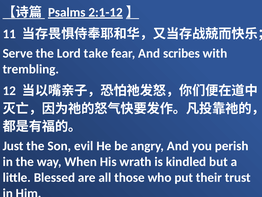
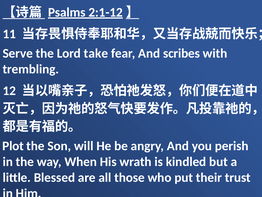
Just: Just -> Plot
evil: evil -> will
